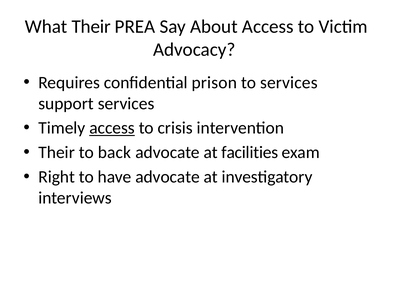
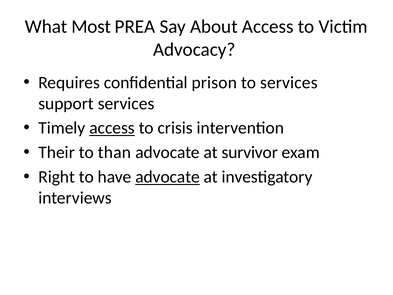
What Their: Their -> Most
back: back -> than
facilities: facilities -> survivor
advocate at (168, 177) underline: none -> present
